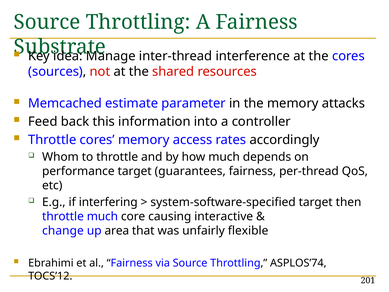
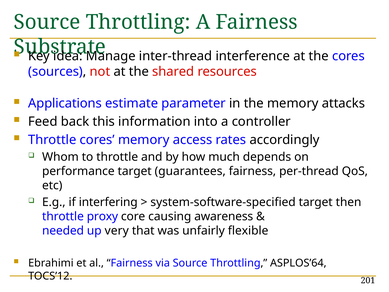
Memcached: Memcached -> Applications
throttle much: much -> proxy
interactive: interactive -> awareness
change: change -> needed
area: area -> very
ASPLOS’74: ASPLOS’74 -> ASPLOS’64
